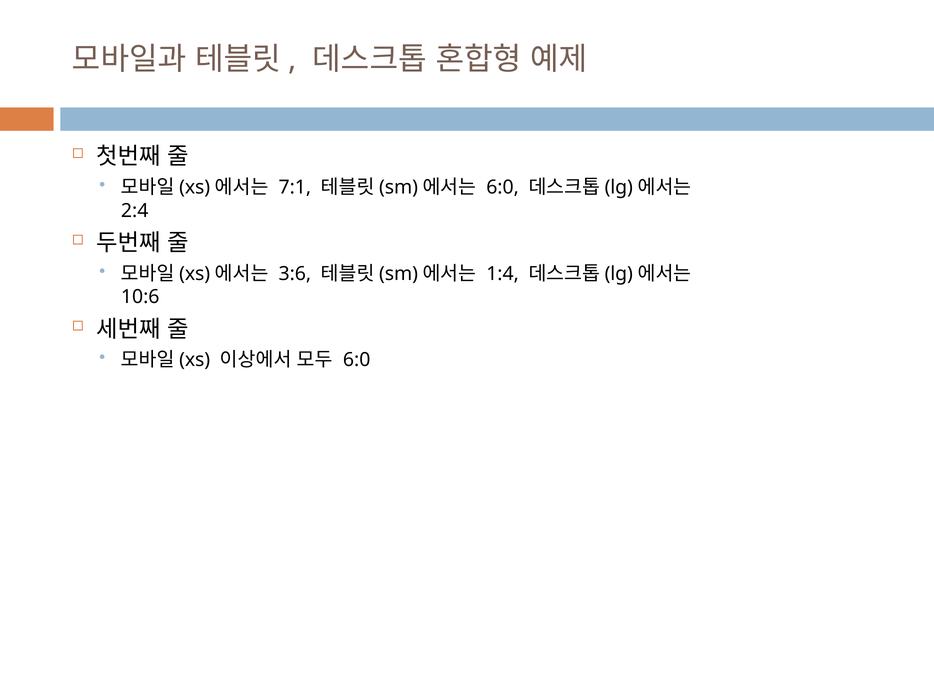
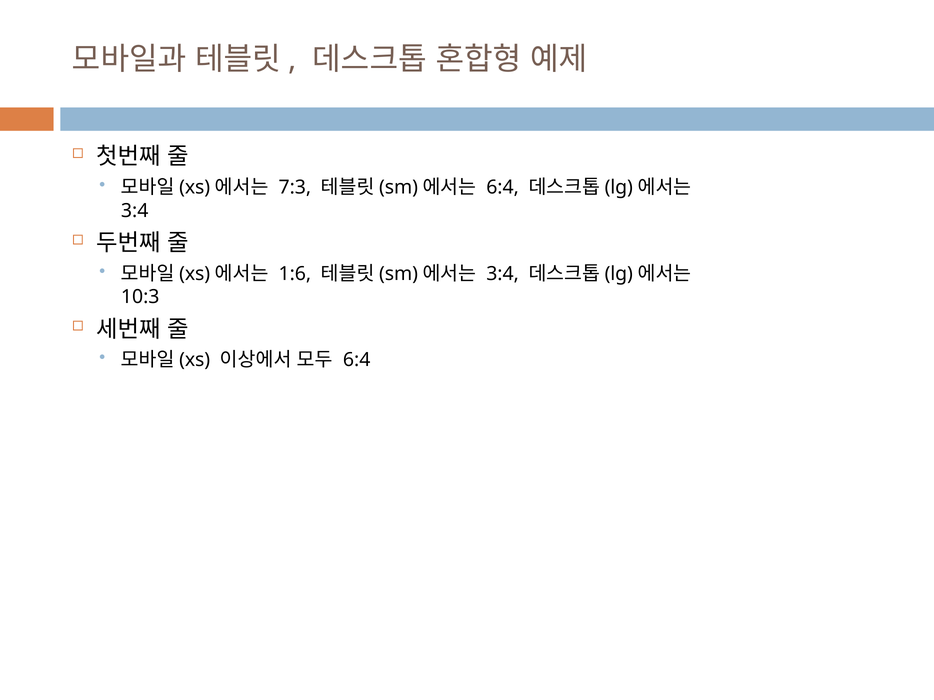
7:1: 7:1 -> 7:3
6:0 at (503, 187): 6:0 -> 6:4
2:4 at (135, 211): 2:4 -> 3:4
3:6: 3:6 -> 1:6
1:4 at (503, 274): 1:4 -> 3:4
10:6: 10:6 -> 10:3
6:0 at (357, 360): 6:0 -> 6:4
